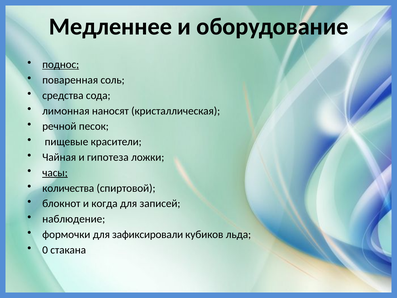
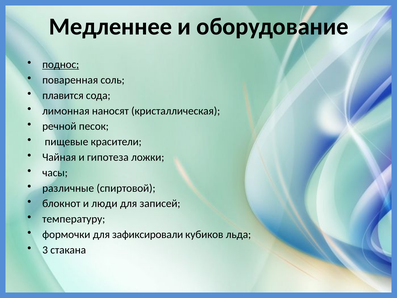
средства: средства -> плавится
часы underline: present -> none
количества: количества -> различные
когда: когда -> люди
наблюдение: наблюдение -> температуру
0: 0 -> 3
